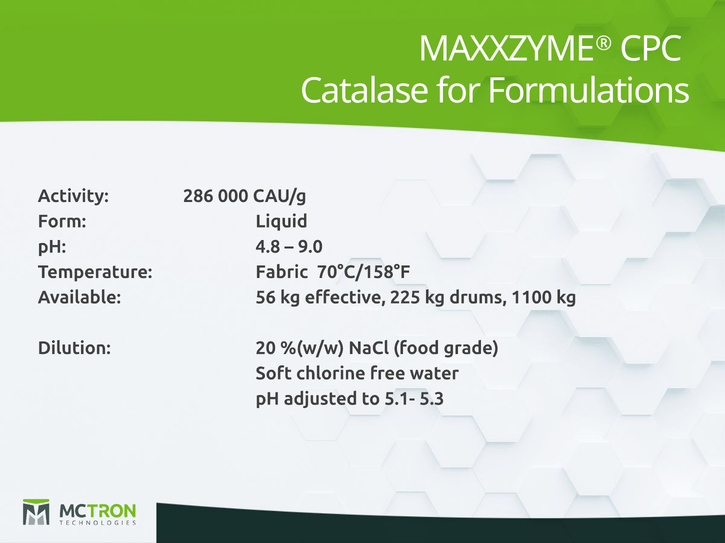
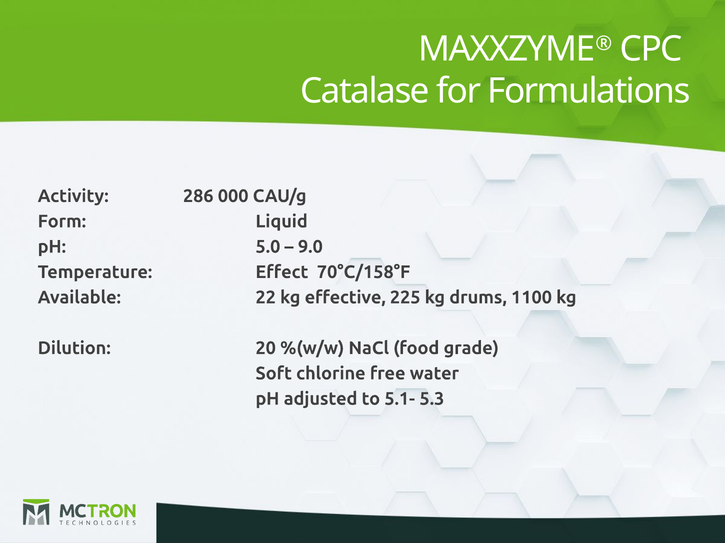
4.8: 4.8 -> 5.0
Fabric: Fabric -> Effect
56: 56 -> 22
